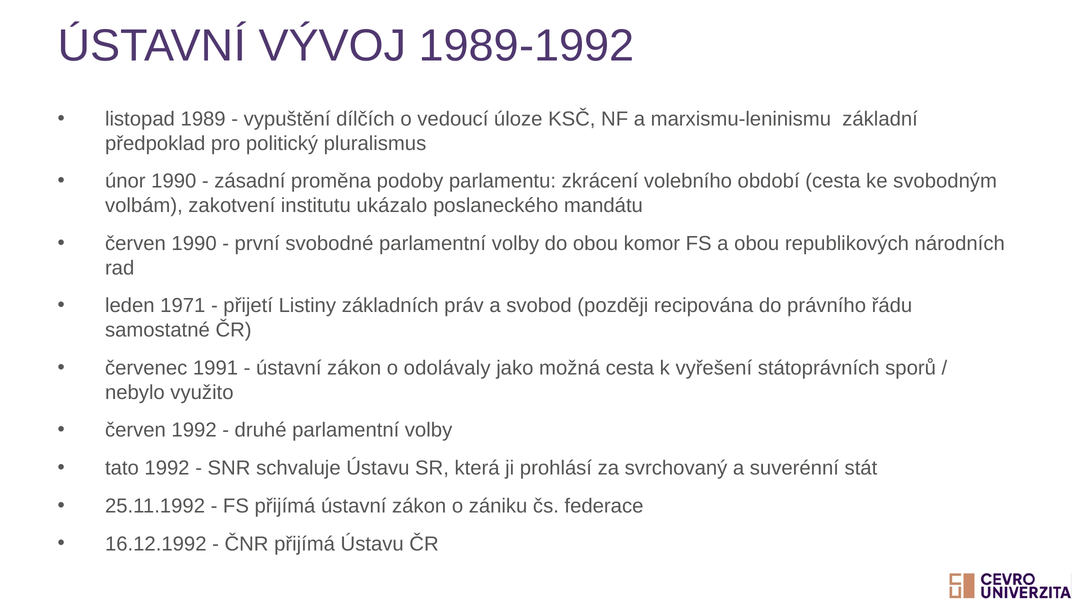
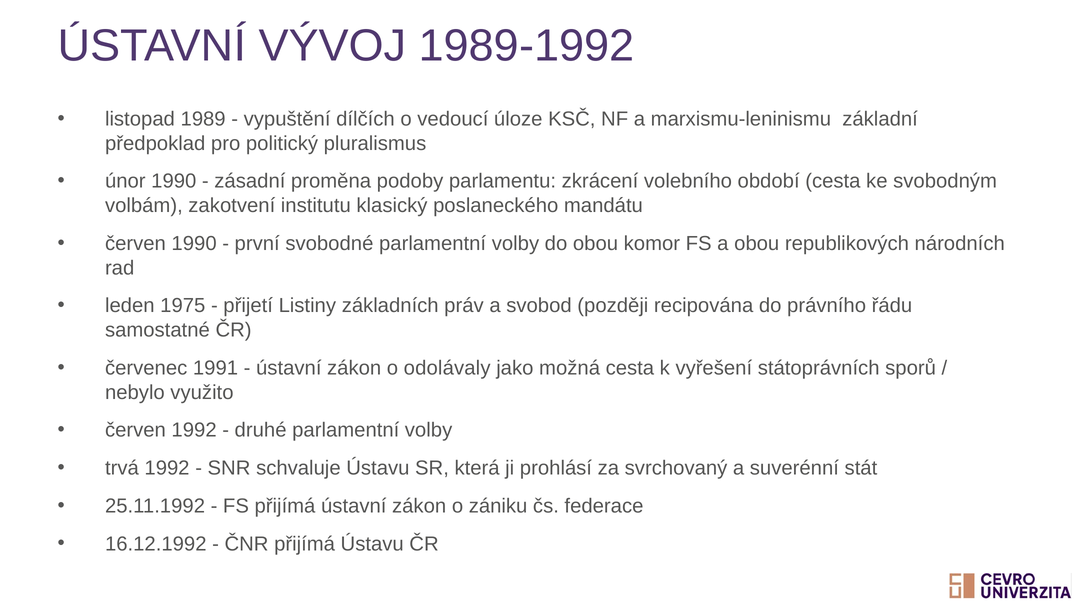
ukázalo: ukázalo -> klasický
1971: 1971 -> 1975
tato: tato -> trvá
